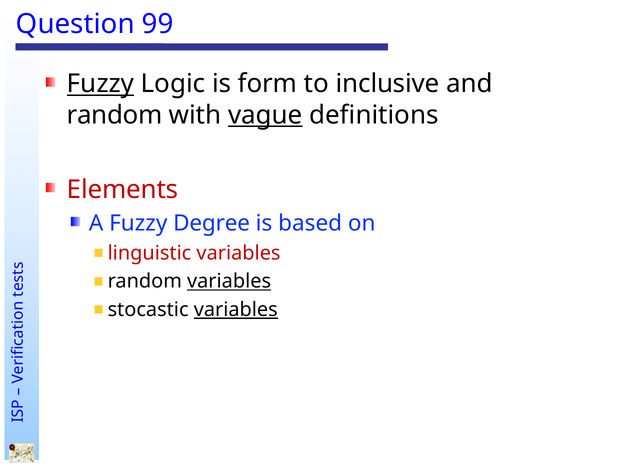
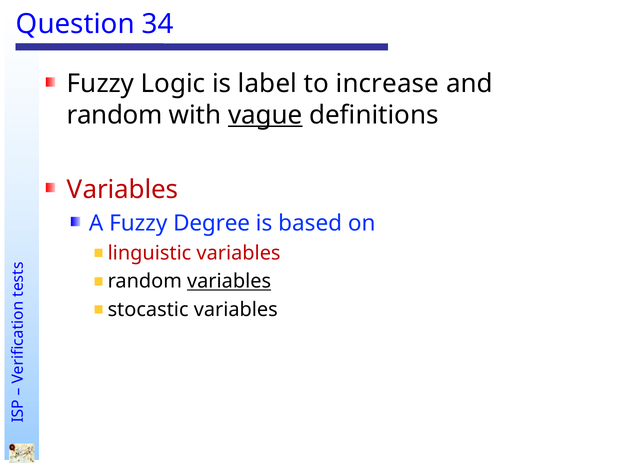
99: 99 -> 34
Fuzzy at (101, 84) underline: present -> none
form: form -> label
inclusive: inclusive -> increase
Elements at (123, 190): Elements -> Variables
variables at (236, 310) underline: present -> none
